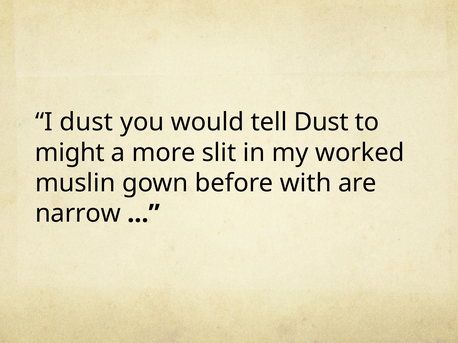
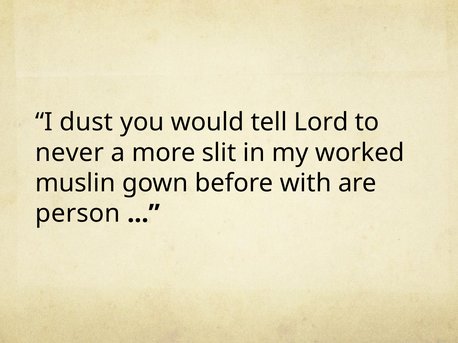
tell Dust: Dust -> Lord
might: might -> never
narrow: narrow -> person
